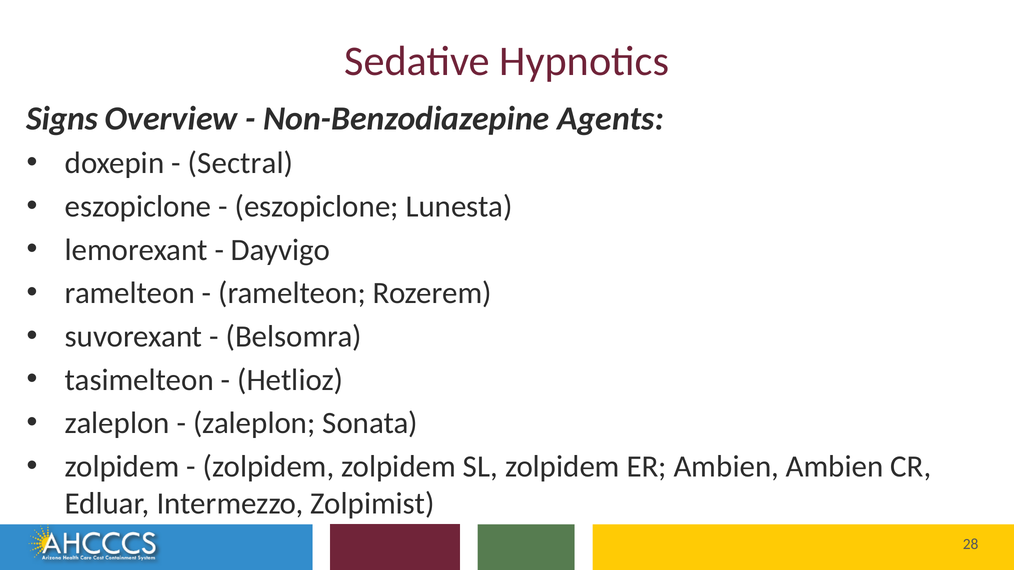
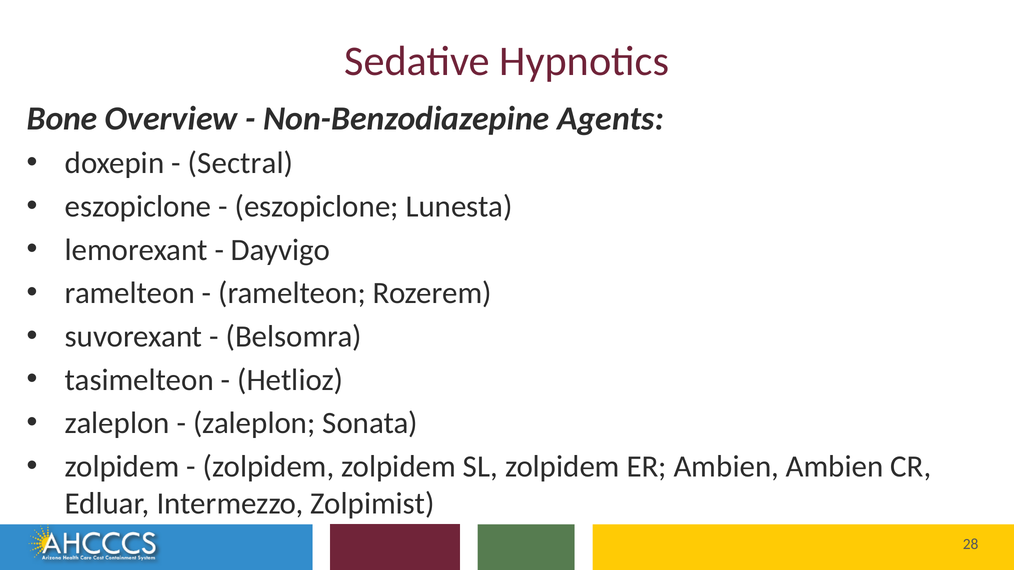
Signs: Signs -> Bone
